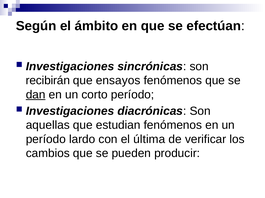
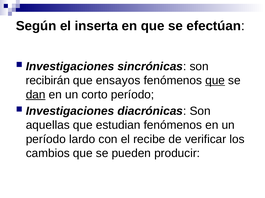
ámbito: ámbito -> inserta
que at (215, 81) underline: none -> present
última: última -> recibe
